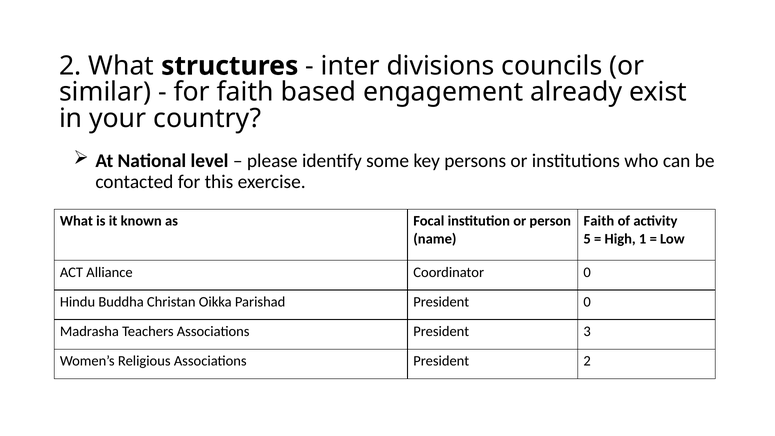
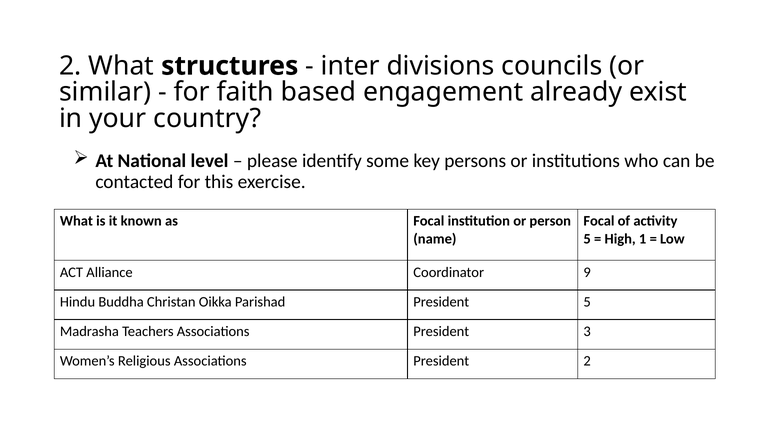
Faith at (599, 221): Faith -> Focal
Coordinator 0: 0 -> 9
President 0: 0 -> 5
